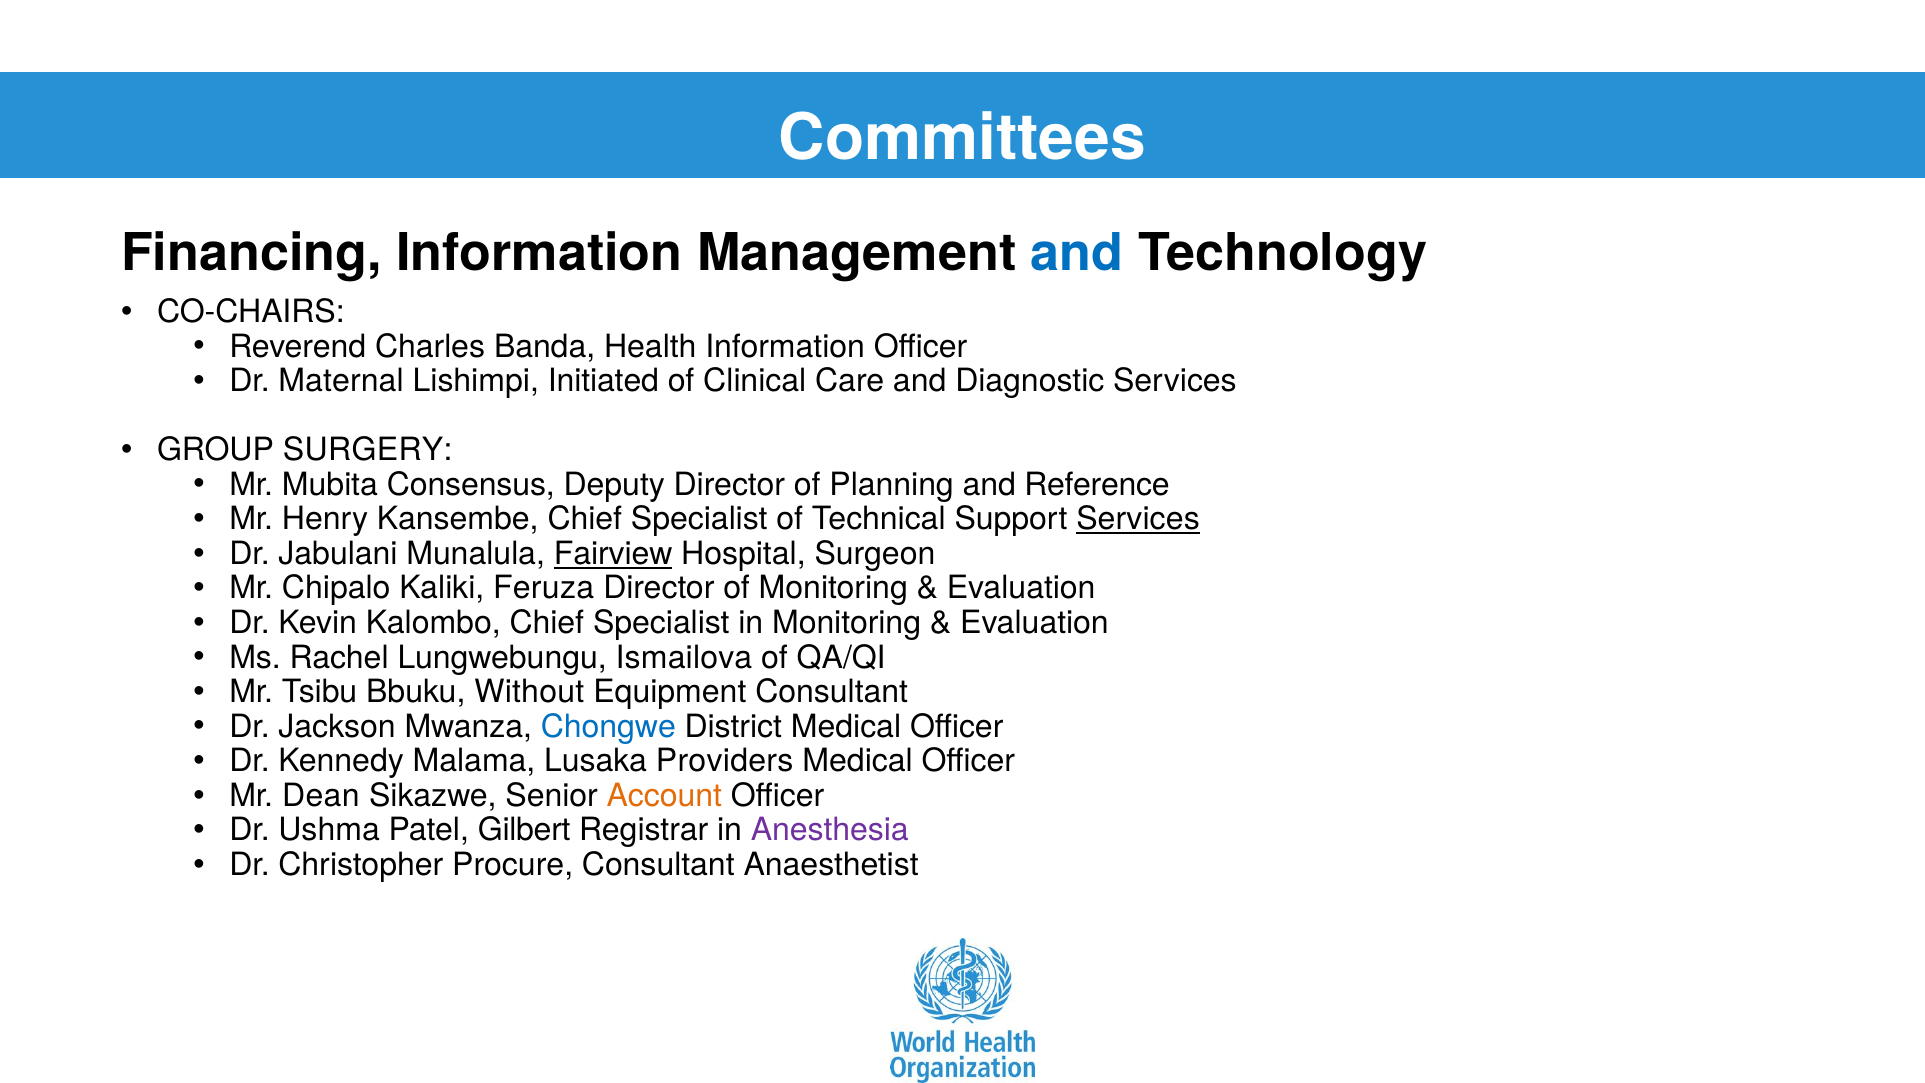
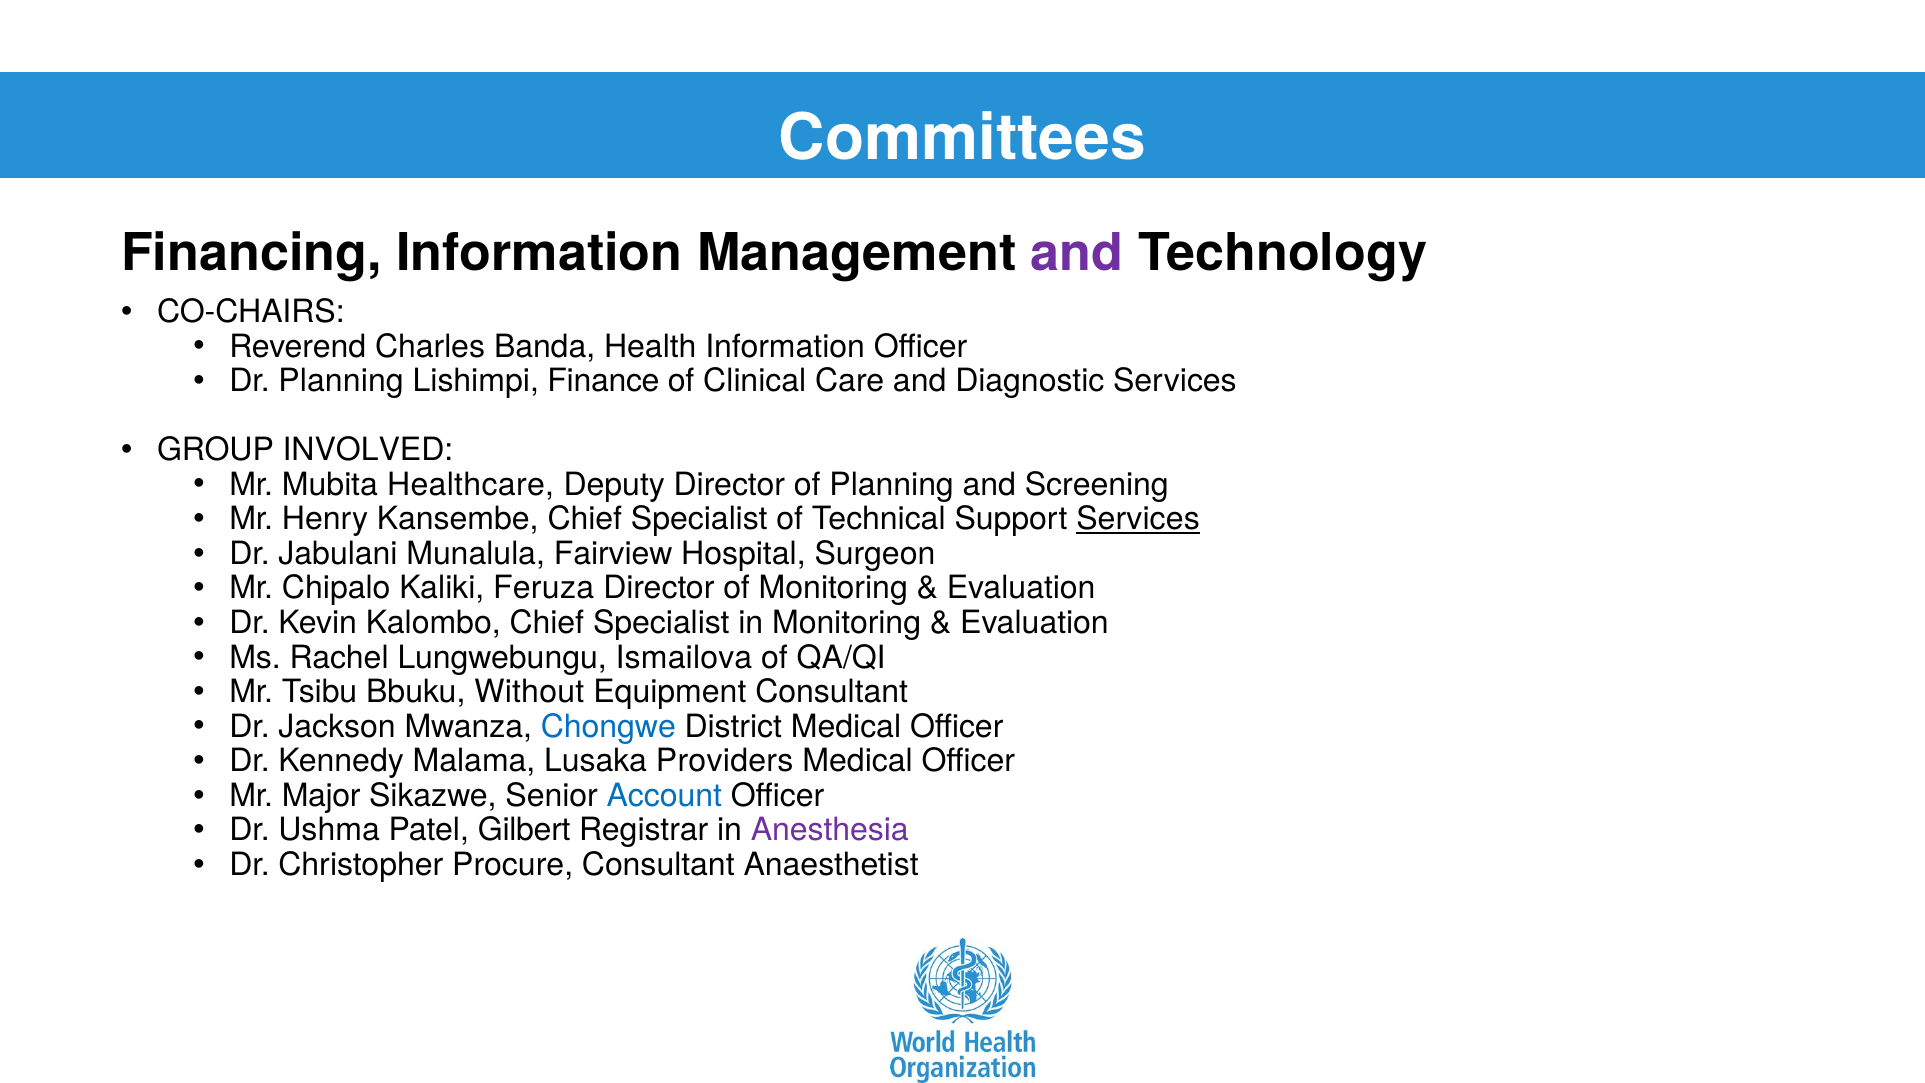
and at (1077, 253) colour: blue -> purple
Dr Maternal: Maternal -> Planning
Initiated: Initiated -> Finance
SURGERY: SURGERY -> INVOLVED
Consensus: Consensus -> Healthcare
Reference: Reference -> Screening
Fairview underline: present -> none
Dean: Dean -> Major
Account colour: orange -> blue
